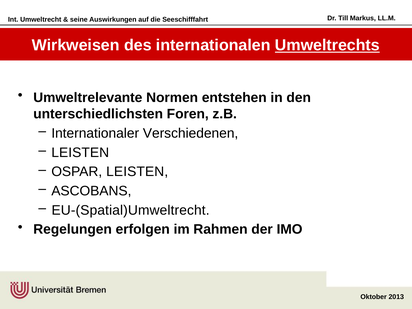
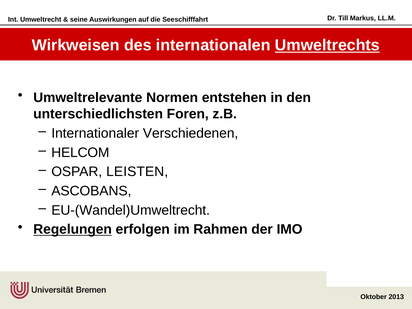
LEISTEN at (80, 153): LEISTEN -> HELCOM
EU-(Spatial)Umweltrecht: EU-(Spatial)Umweltrecht -> EU-(Wandel)Umweltrecht
Regelungen underline: none -> present
